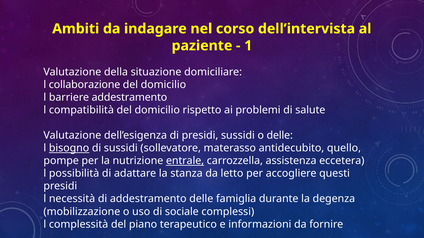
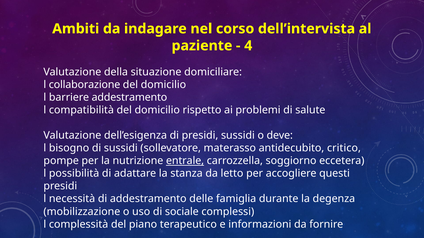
1: 1 -> 4
o delle: delle -> deve
bisogno underline: present -> none
quello: quello -> critico
assistenza: assistenza -> soggiorno
